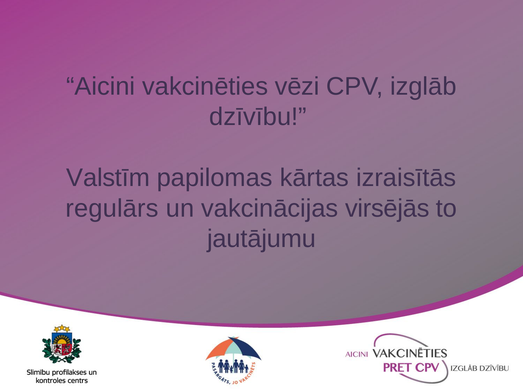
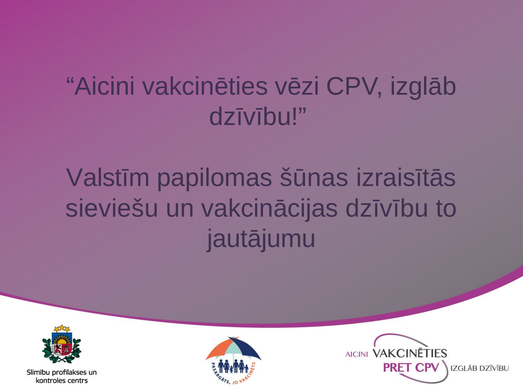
kārtas: kārtas -> šūnas
regulārs: regulārs -> sieviešu
vakcinācijas virsējās: virsējās -> dzīvību
